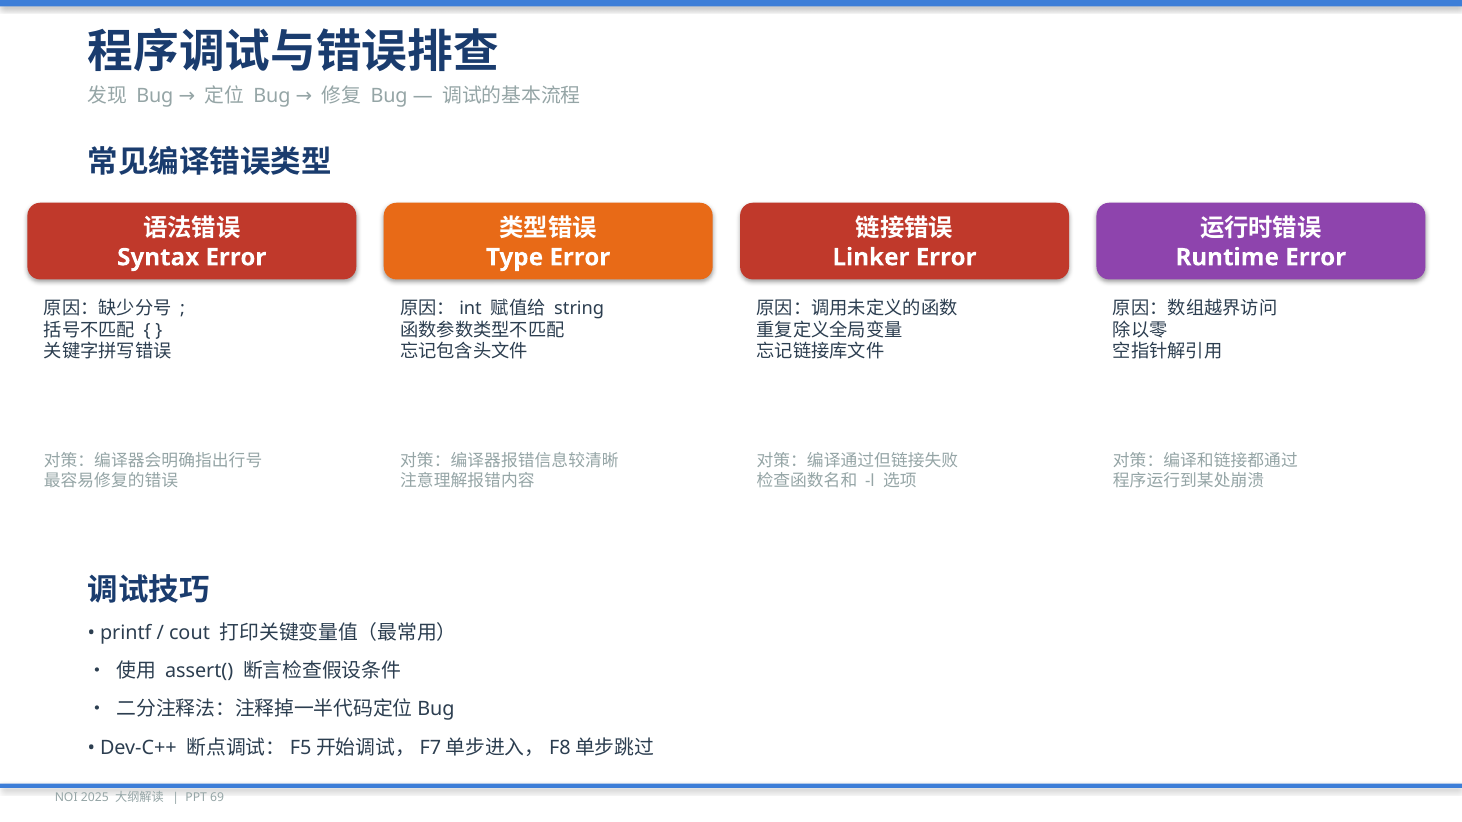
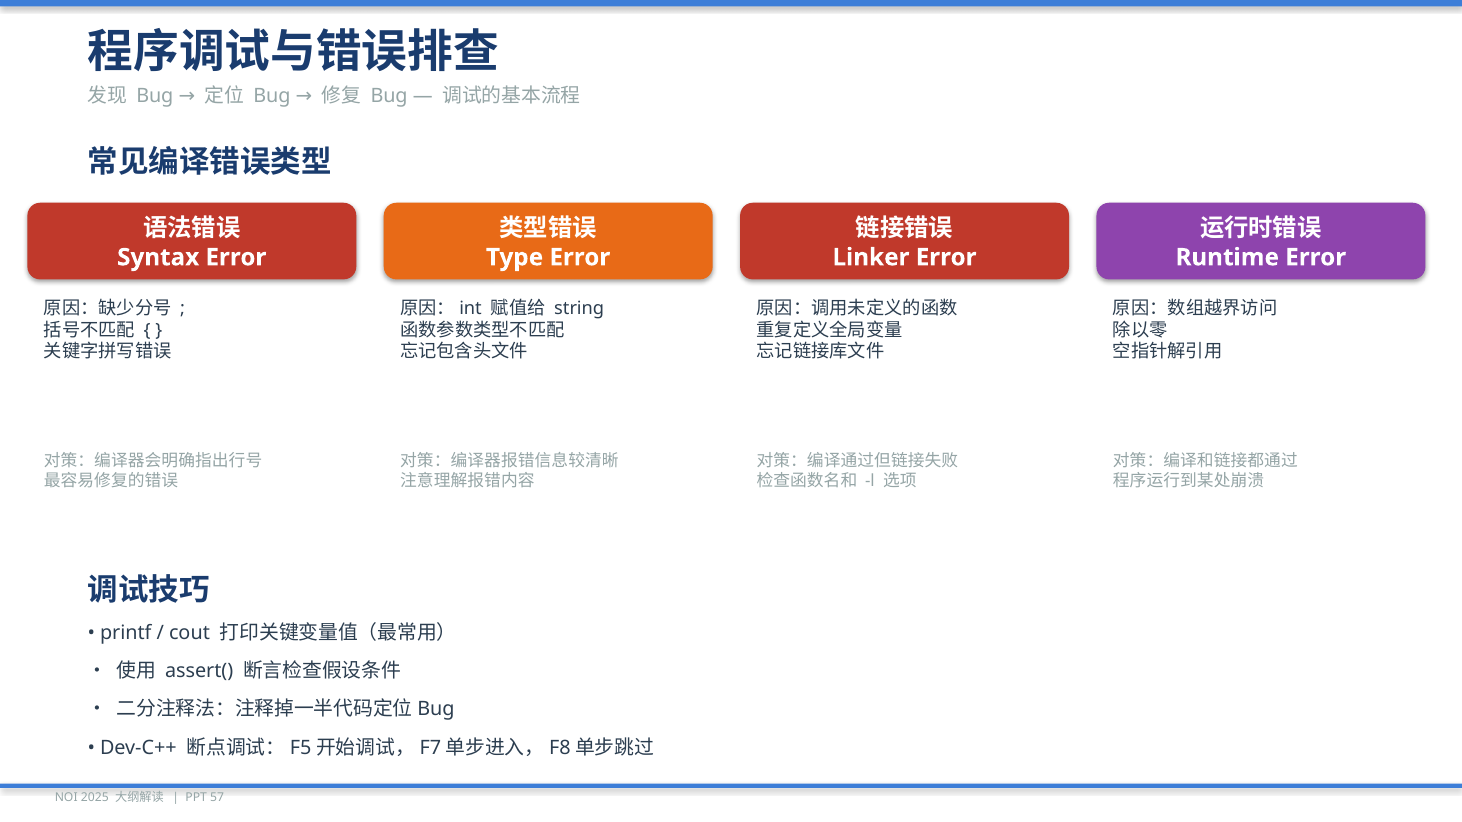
69: 69 -> 57
